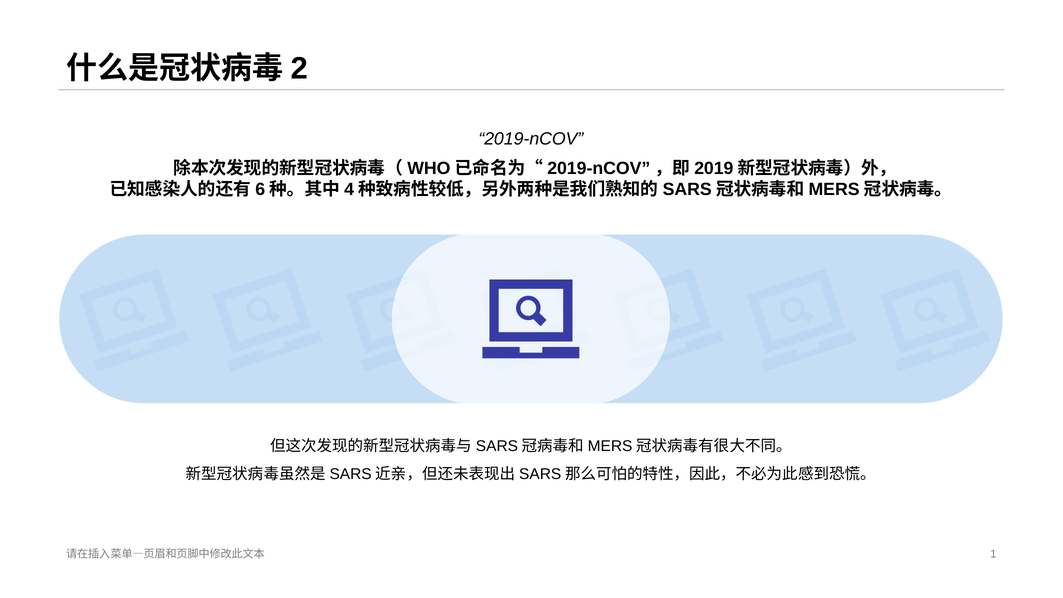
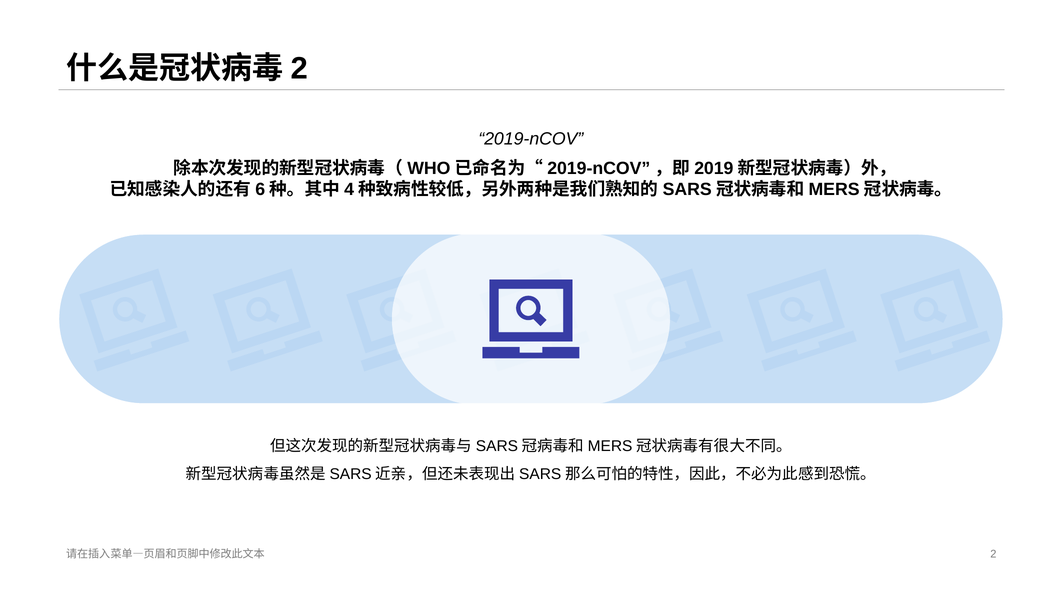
1 at (993, 554): 1 -> 2
